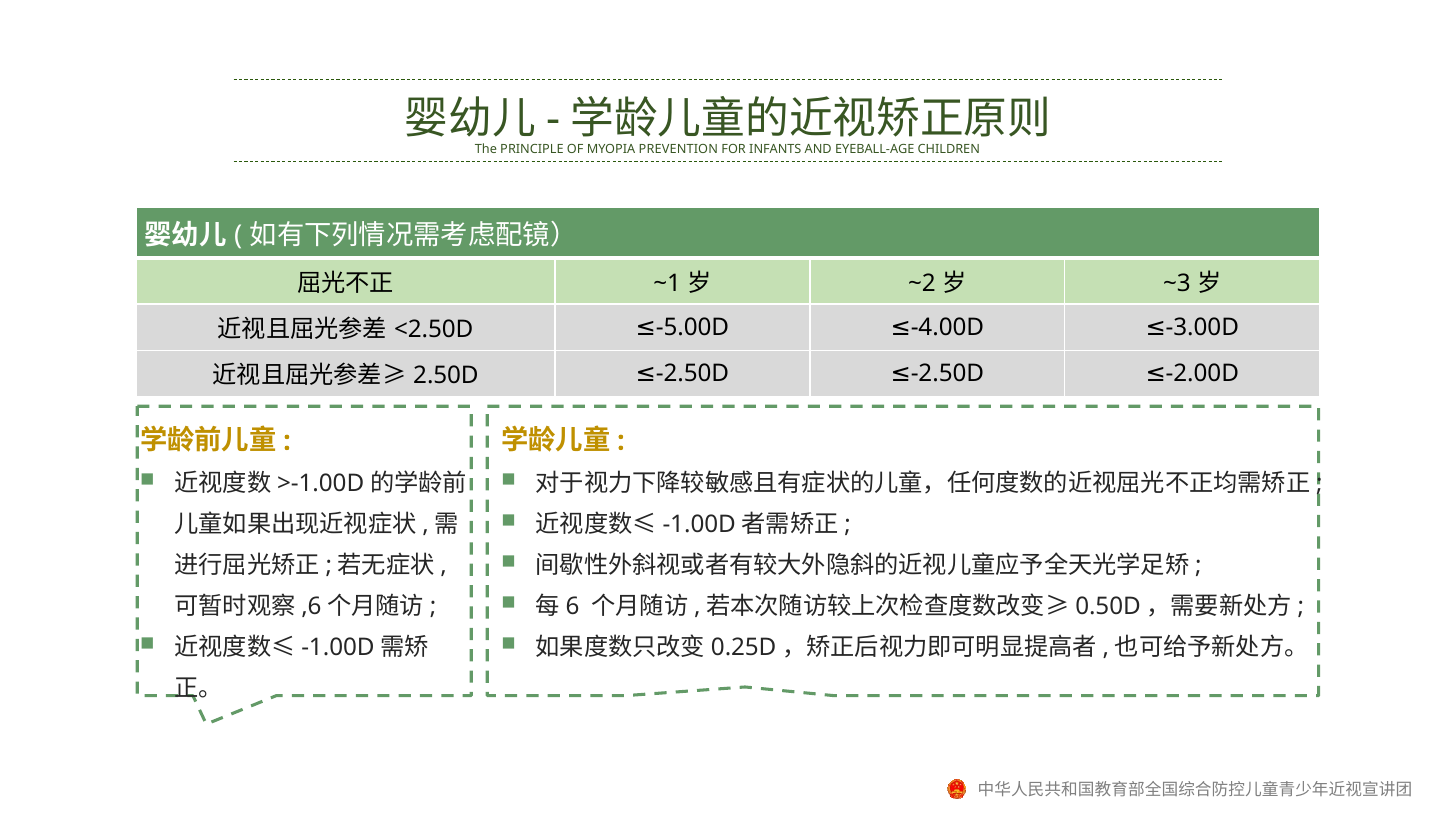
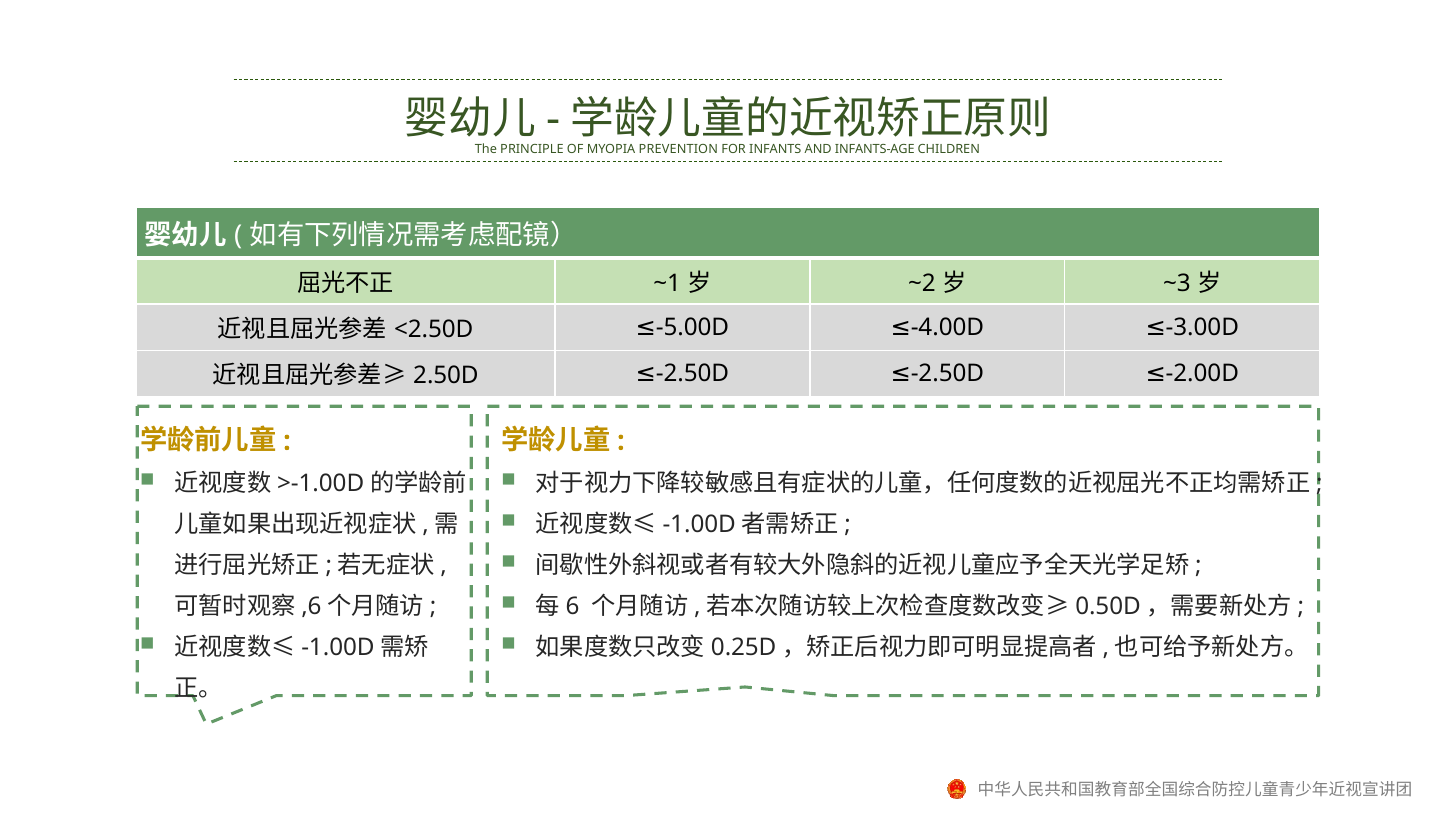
EYEBALL-AGE: EYEBALL-AGE -> INFANTS-AGE
